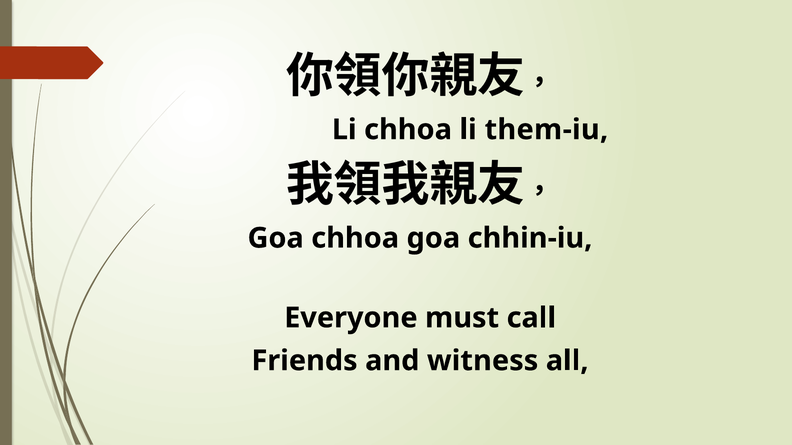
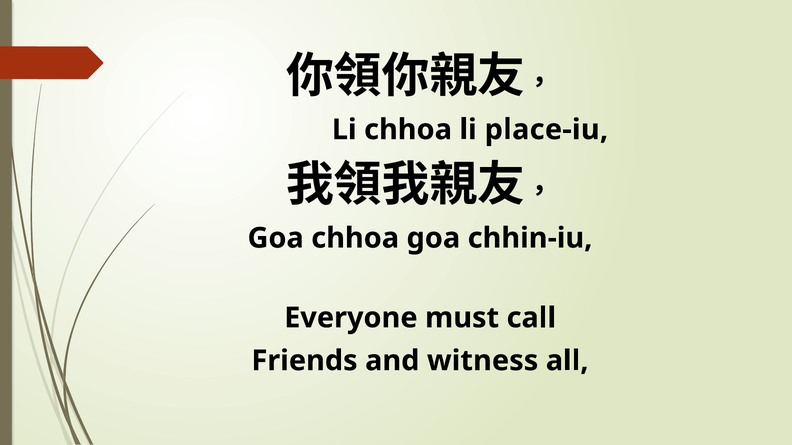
them-iu: them-iu -> place-iu
